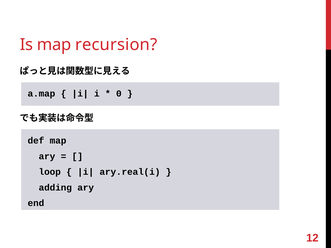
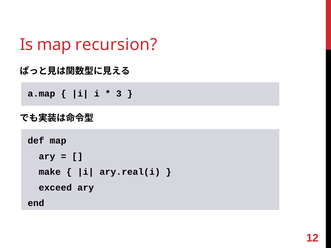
0: 0 -> 3
loop: loop -> make
adding: adding -> exceed
